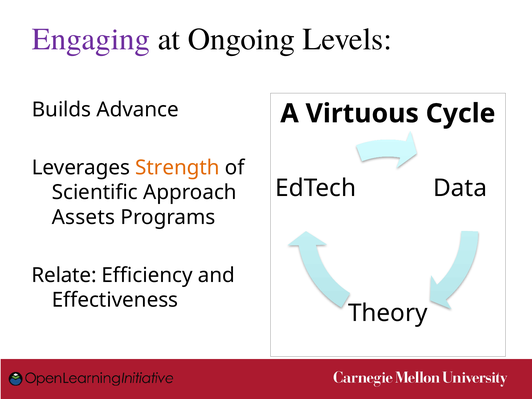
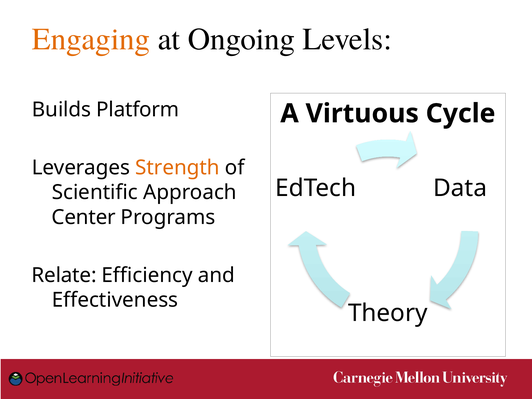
Engaging colour: purple -> orange
Advance: Advance -> Platform
Assets: Assets -> Center
